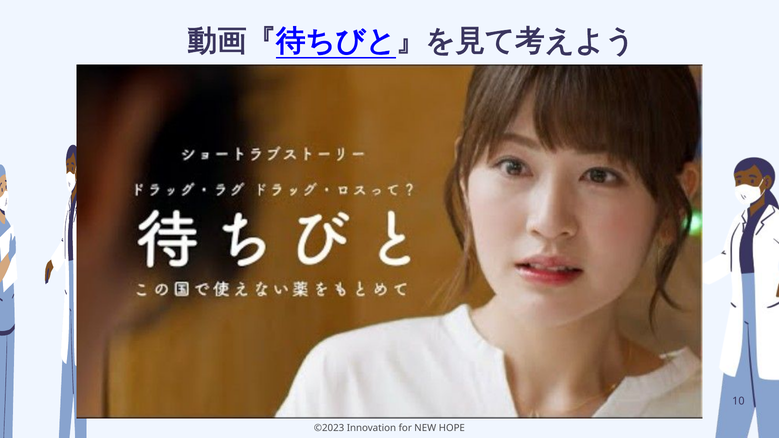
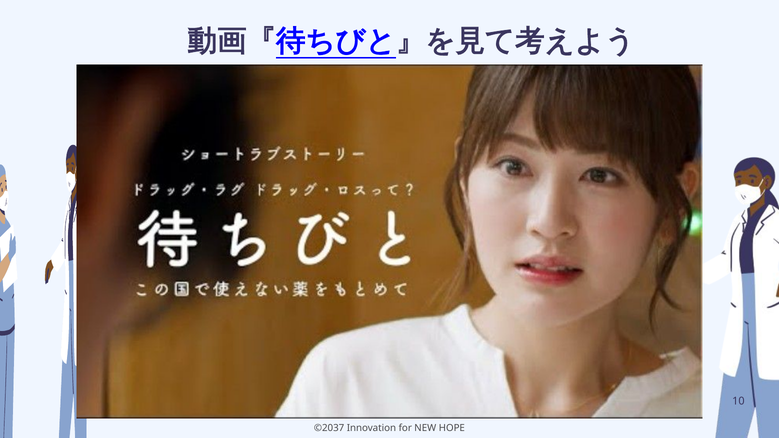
©2023: ©2023 -> ©2037
